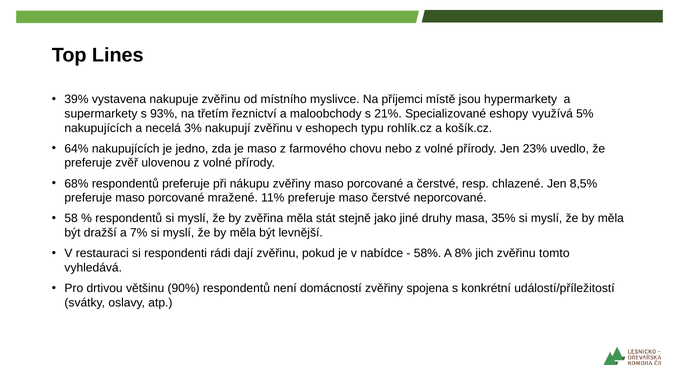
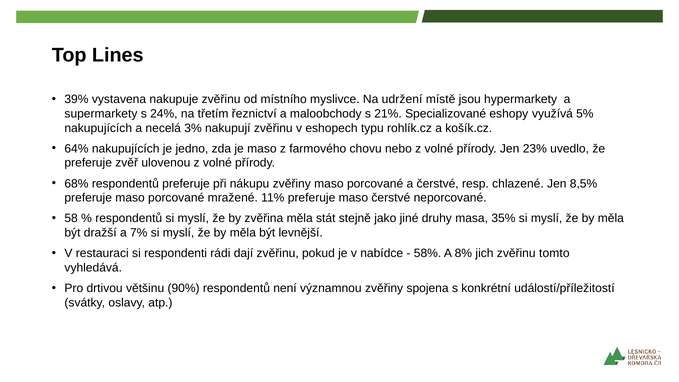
příjemci: příjemci -> udržení
93%: 93% -> 24%
domácností: domácností -> významnou
